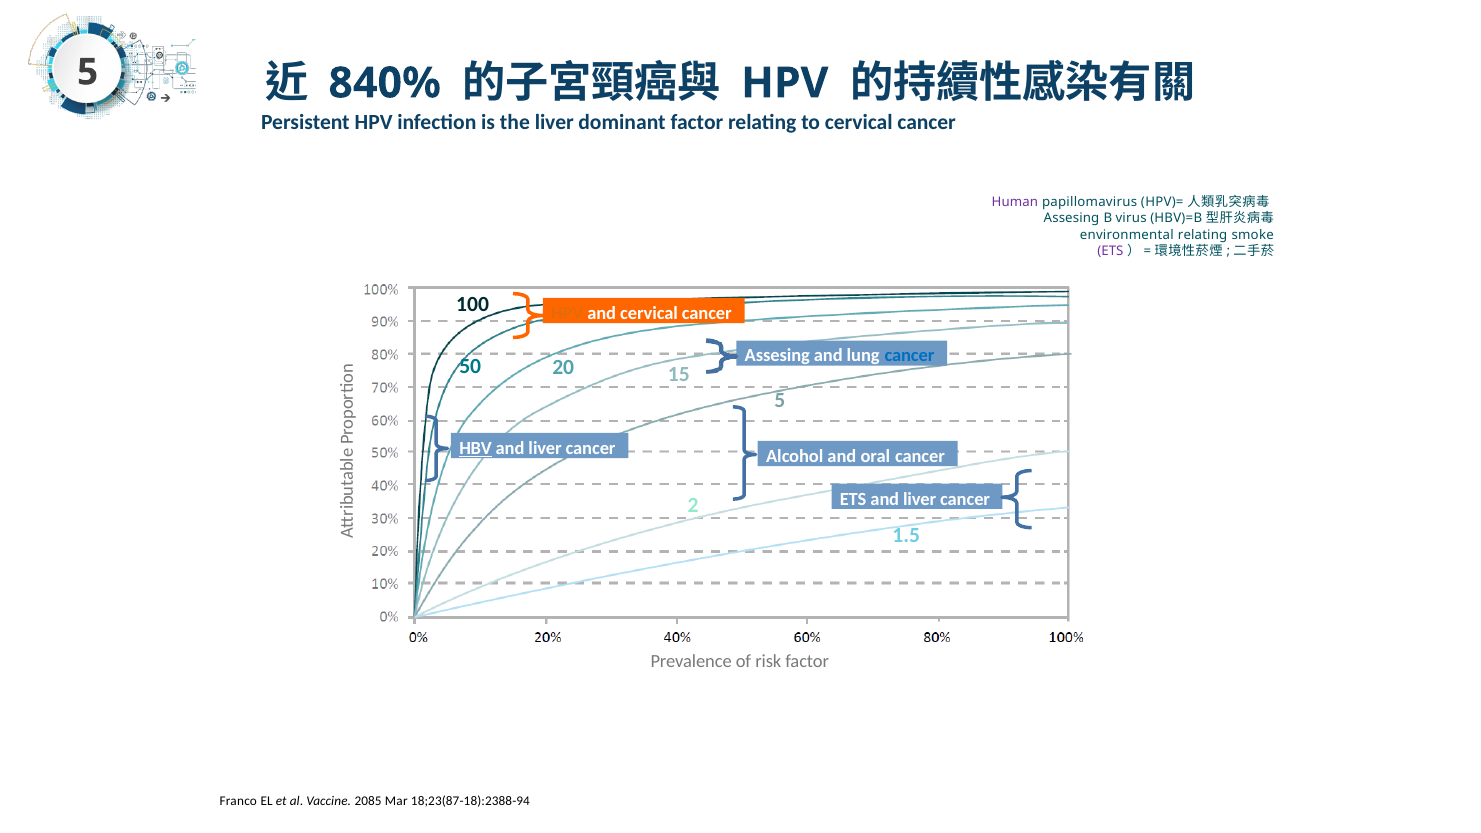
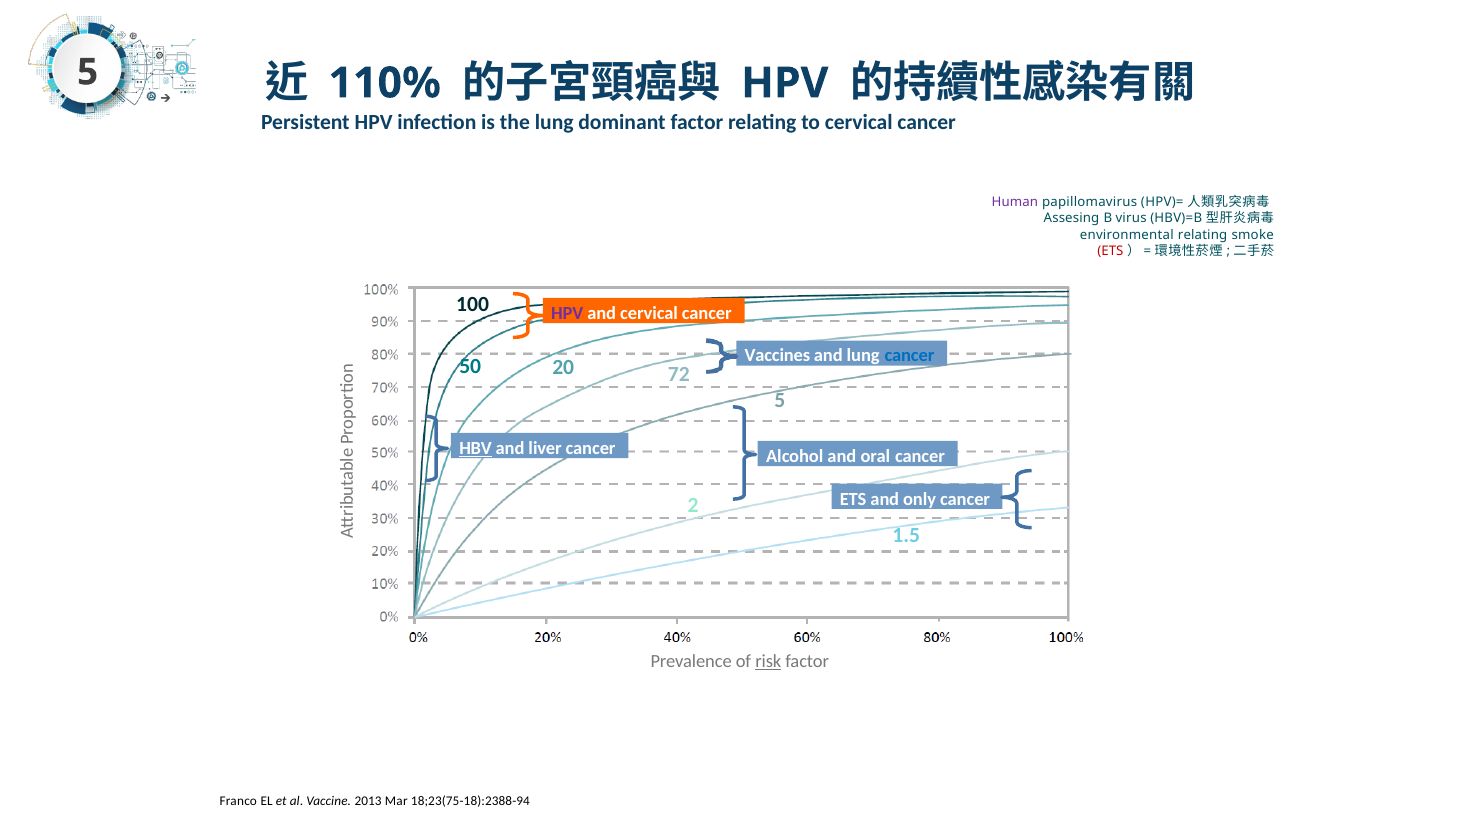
840%: 840% -> 110%
the liver: liver -> lung
ETS at (1110, 251) colour: purple -> red
HPV at (567, 313) colour: orange -> purple
Assesing at (777, 356): Assesing -> Vaccines
15: 15 -> 72
ETS and liver: liver -> only
risk underline: none -> present
2085: 2085 -> 2013
18;23(87-18):2388-94: 18;23(87-18):2388-94 -> 18;23(75-18):2388-94
